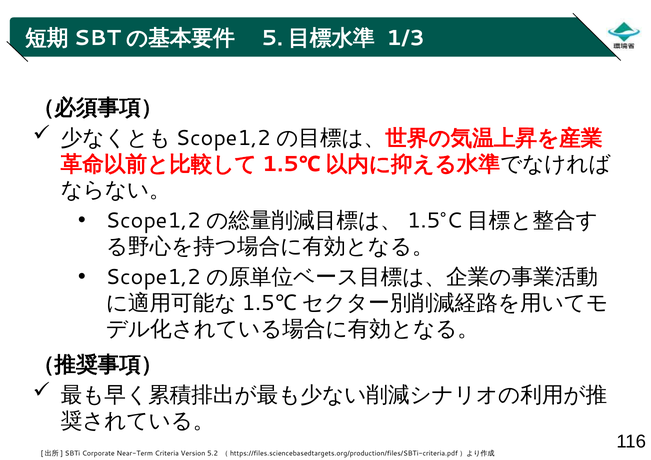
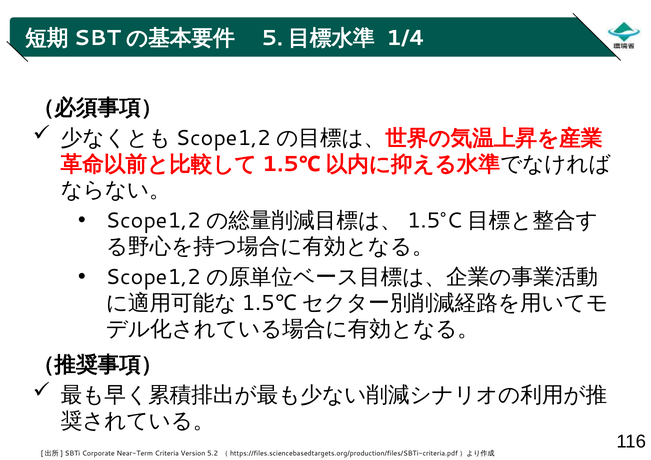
1/3: 1/3 -> 1/4
